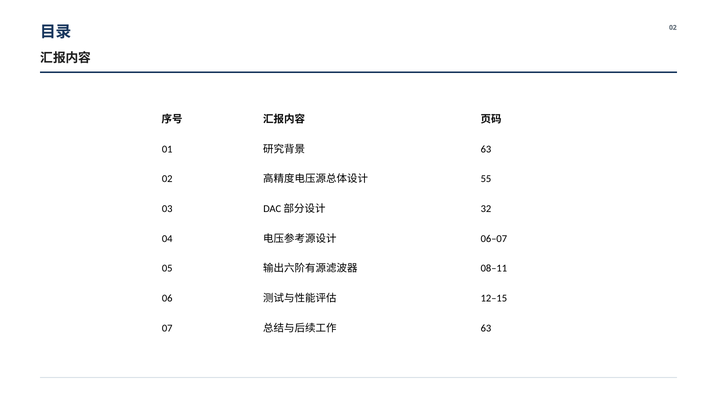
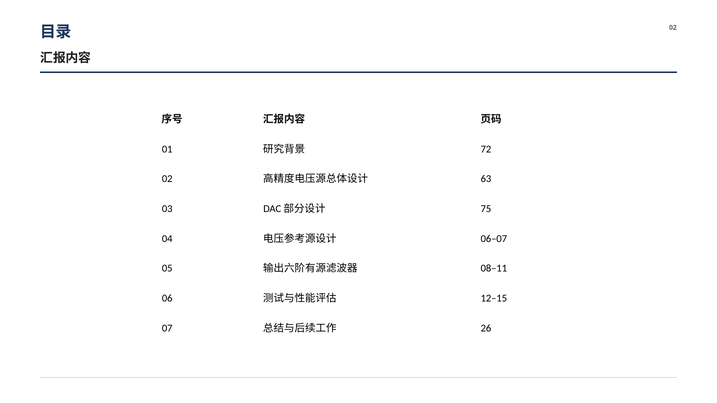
63 at (486, 149): 63 -> 72
55: 55 -> 63
32: 32 -> 75
63 at (486, 328): 63 -> 26
